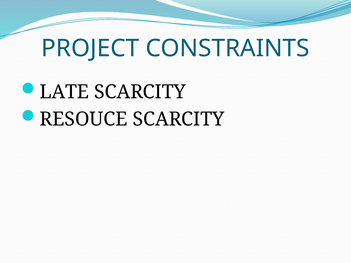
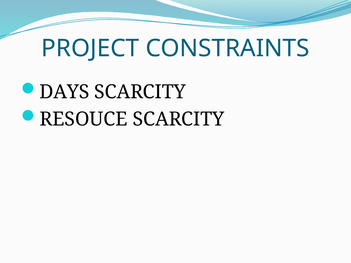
LATE: LATE -> DAYS
